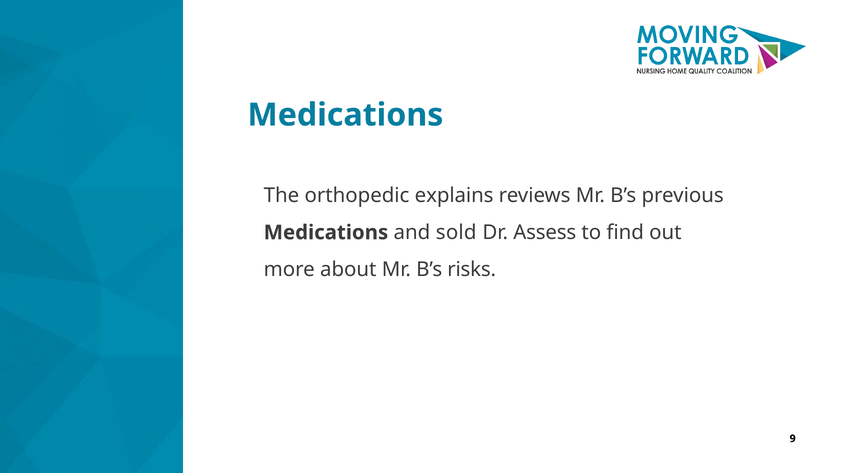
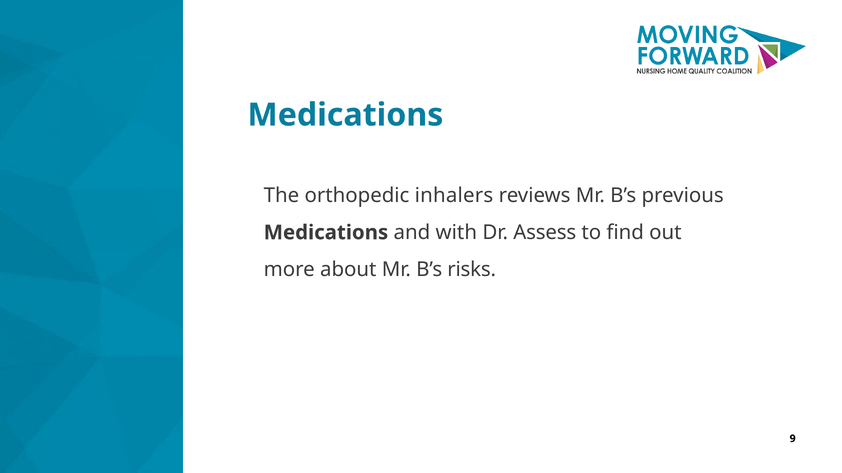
explains: explains -> inhalers
sold: sold -> with
